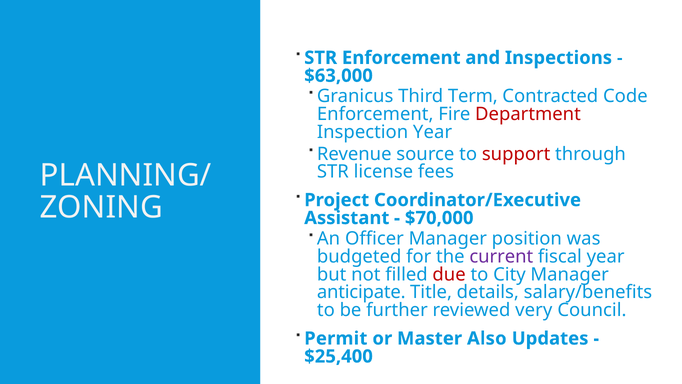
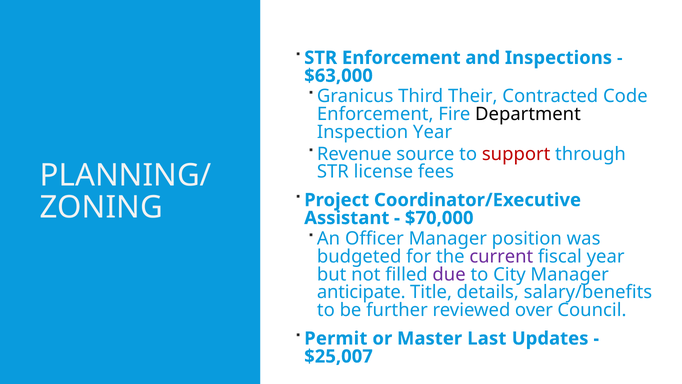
Term: Term -> Their
Department colour: red -> black
due colour: red -> purple
very: very -> over
Also: Also -> Last
$25,400: $25,400 -> $25,007
